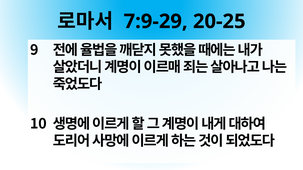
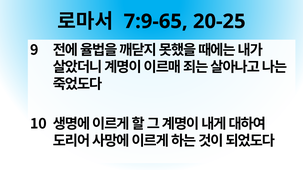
7:9-29: 7:9-29 -> 7:9-65
